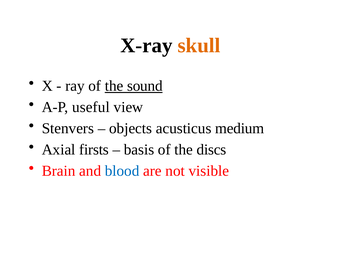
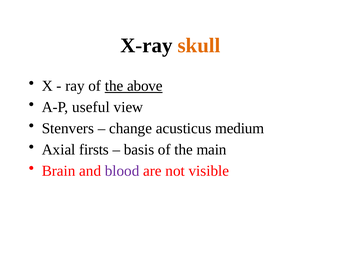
sound: sound -> above
objects: objects -> change
discs: discs -> main
blood colour: blue -> purple
